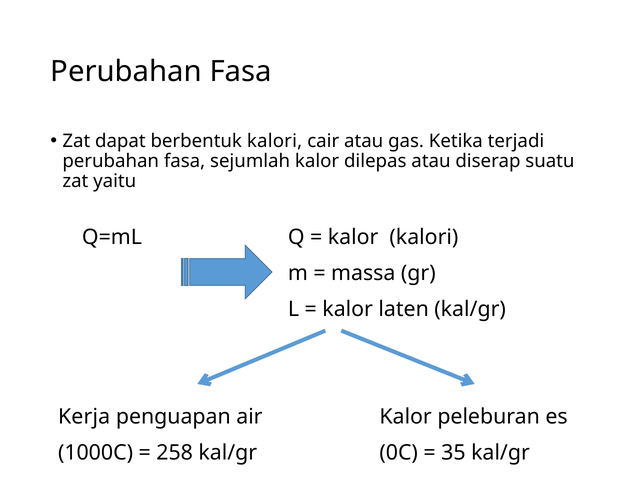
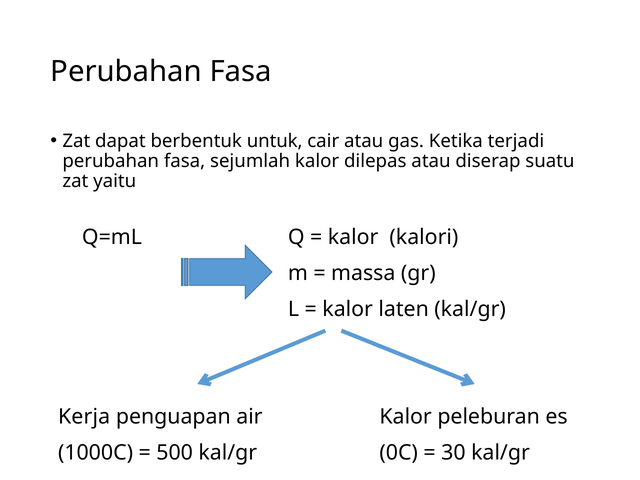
berbentuk kalori: kalori -> untuk
258: 258 -> 500
35: 35 -> 30
